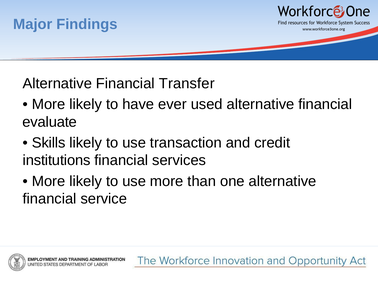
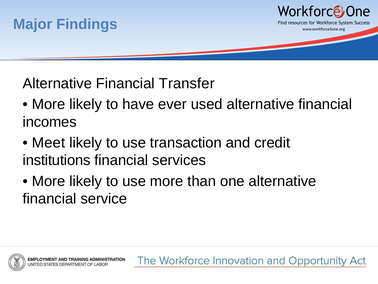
evaluate: evaluate -> incomes
Skills: Skills -> Meet
